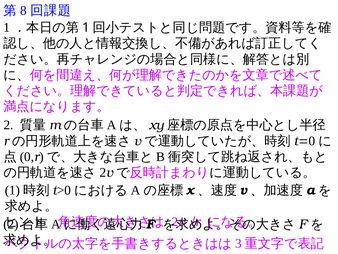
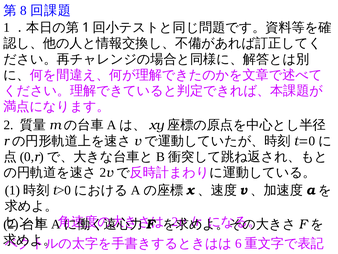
3: 3 -> 6
